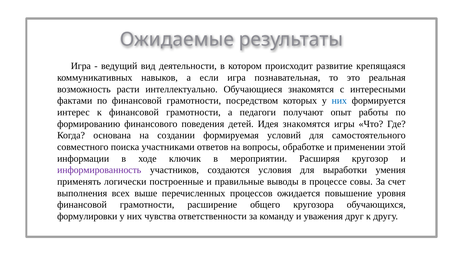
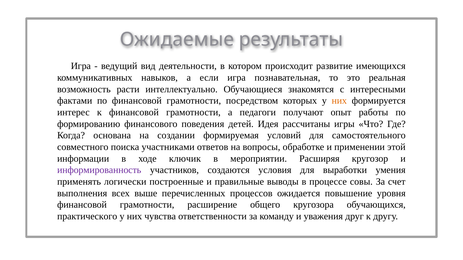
крепящаяся: крепящаяся -> имеющихся
них at (339, 101) colour: blue -> orange
Идея знакомятся: знакомятся -> рассчитаны
формулировки: формулировки -> практического
